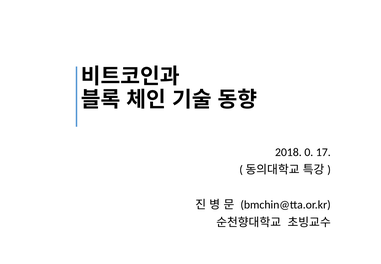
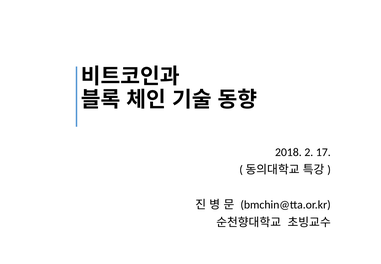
0: 0 -> 2
